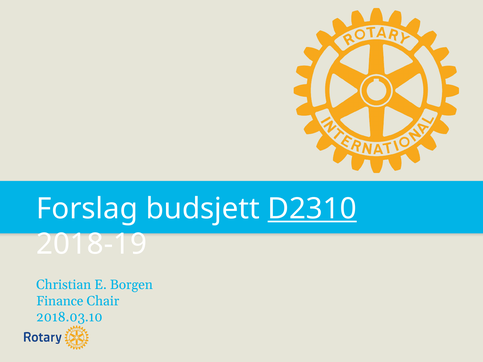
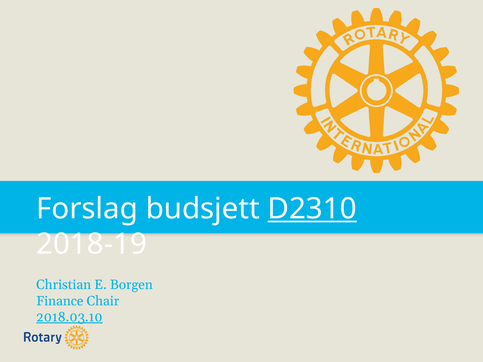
2018.03.10 underline: none -> present
